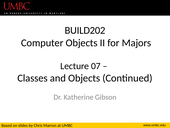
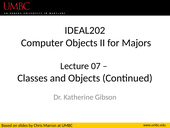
BUILD202: BUILD202 -> IDEAL202
